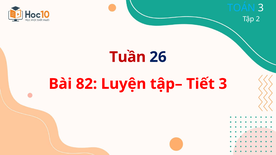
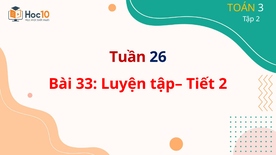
TOÁN colour: light blue -> yellow
82: 82 -> 33
Tiết 3: 3 -> 2
